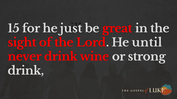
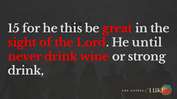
just: just -> this
